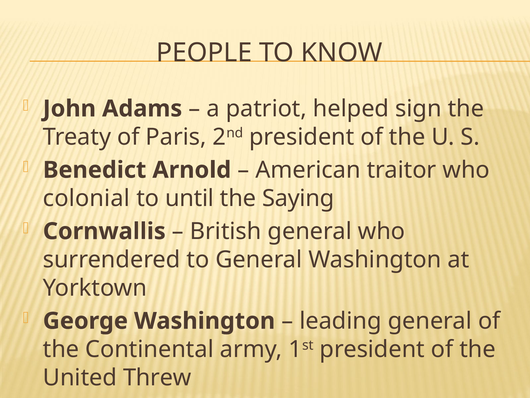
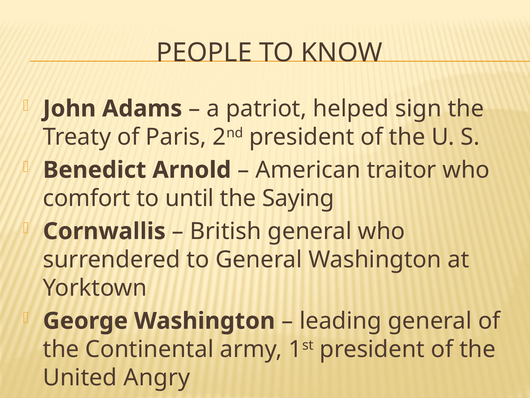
colonial: colonial -> comfort
Threw: Threw -> Angry
